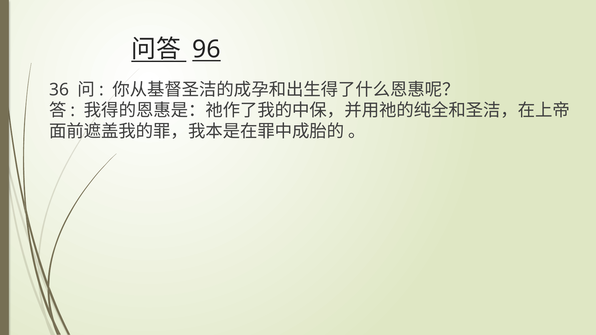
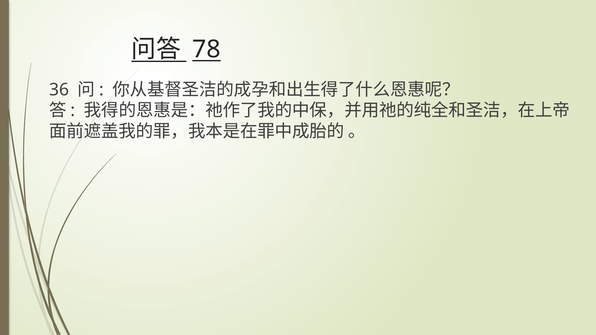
96: 96 -> 78
